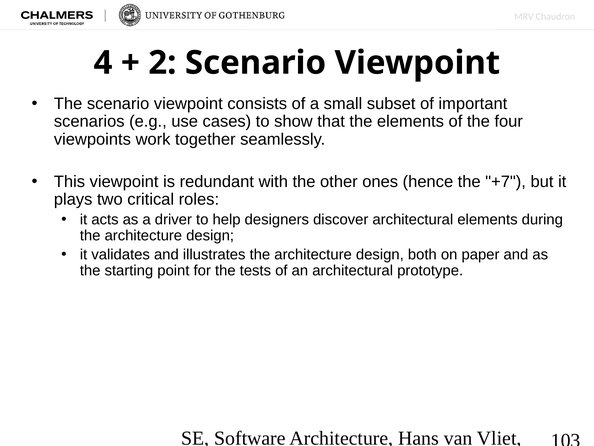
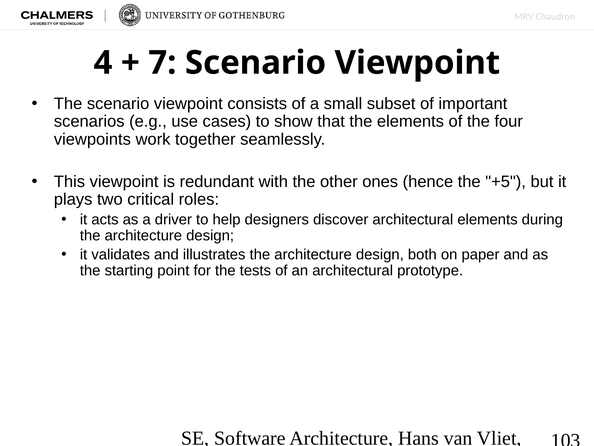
2: 2 -> 7
+7: +7 -> +5
